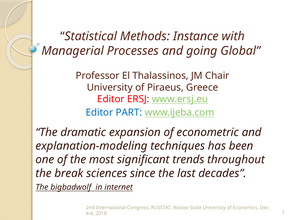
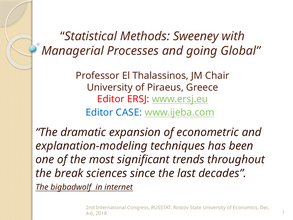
Instance: Instance -> Sweeney
PART: PART -> CASE
